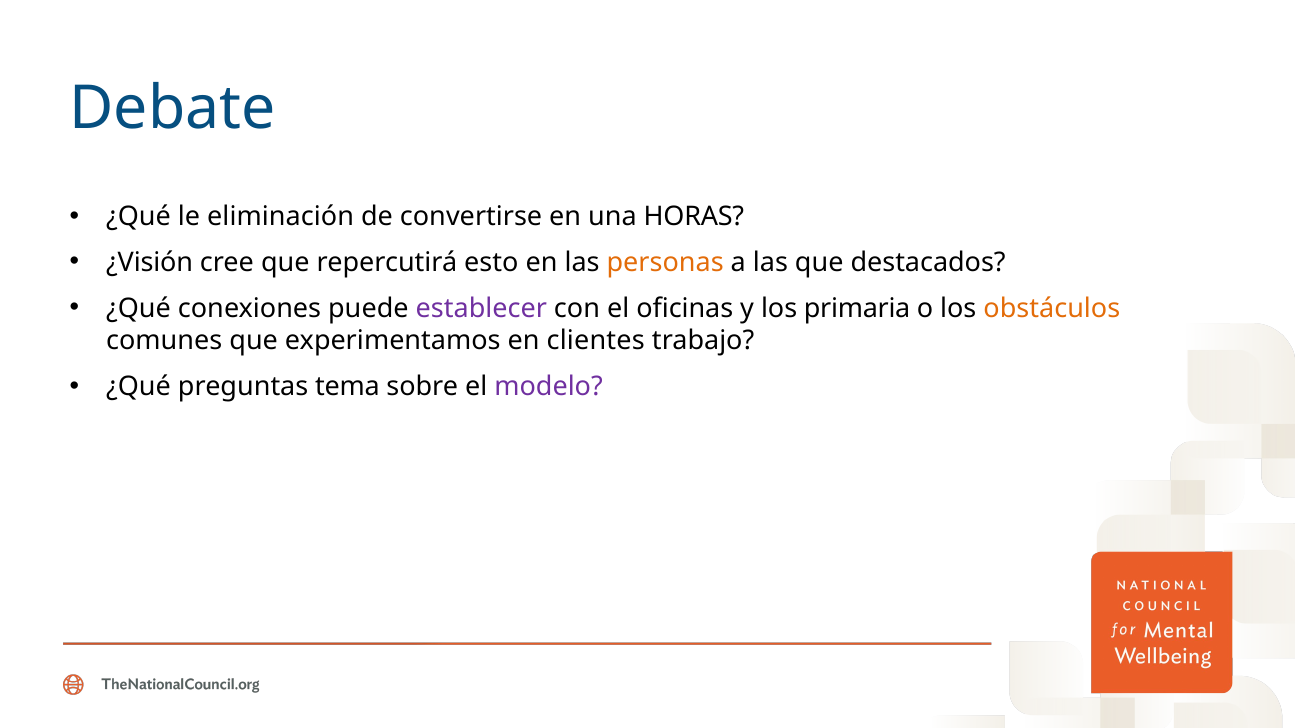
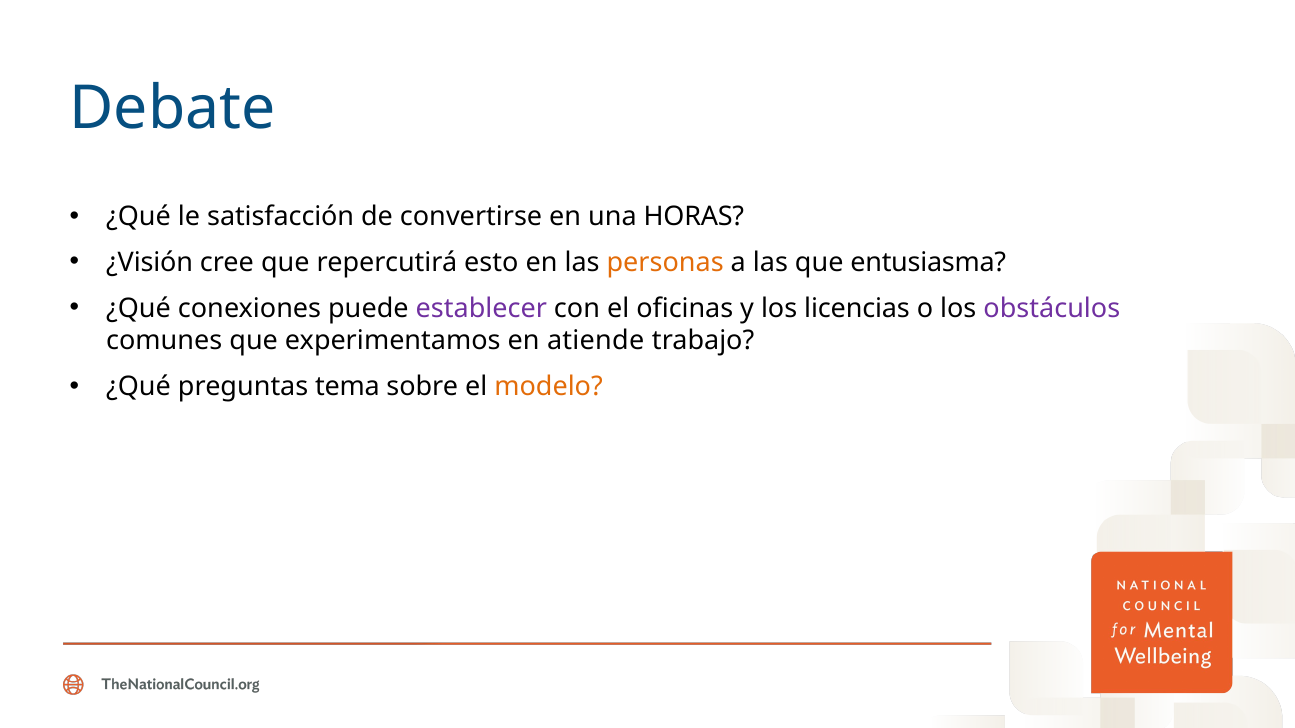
eliminación: eliminación -> satisfacción
destacados: destacados -> entusiasma
primaria: primaria -> licencias
obstáculos colour: orange -> purple
clientes: clientes -> atiende
modelo colour: purple -> orange
